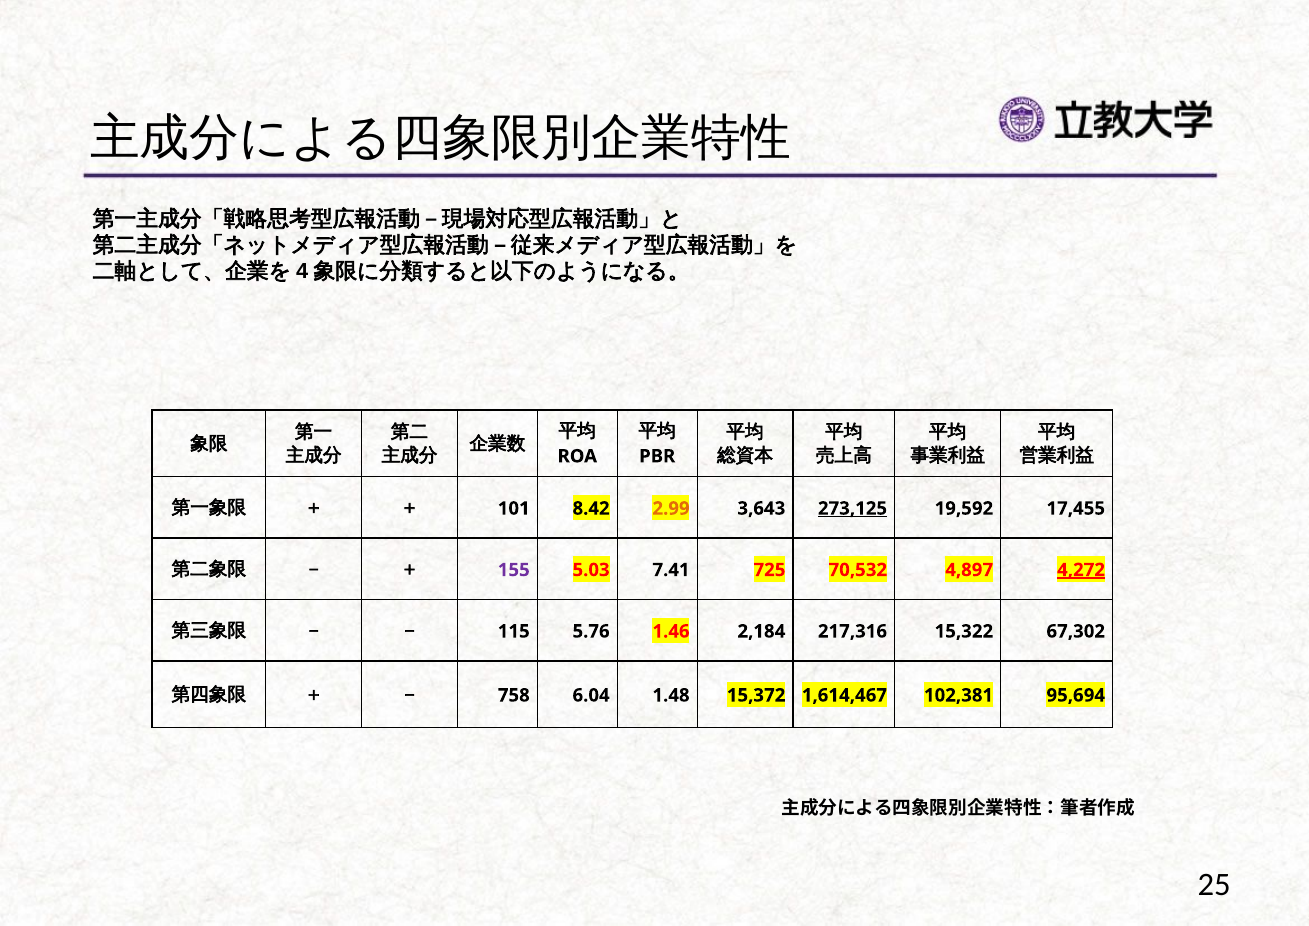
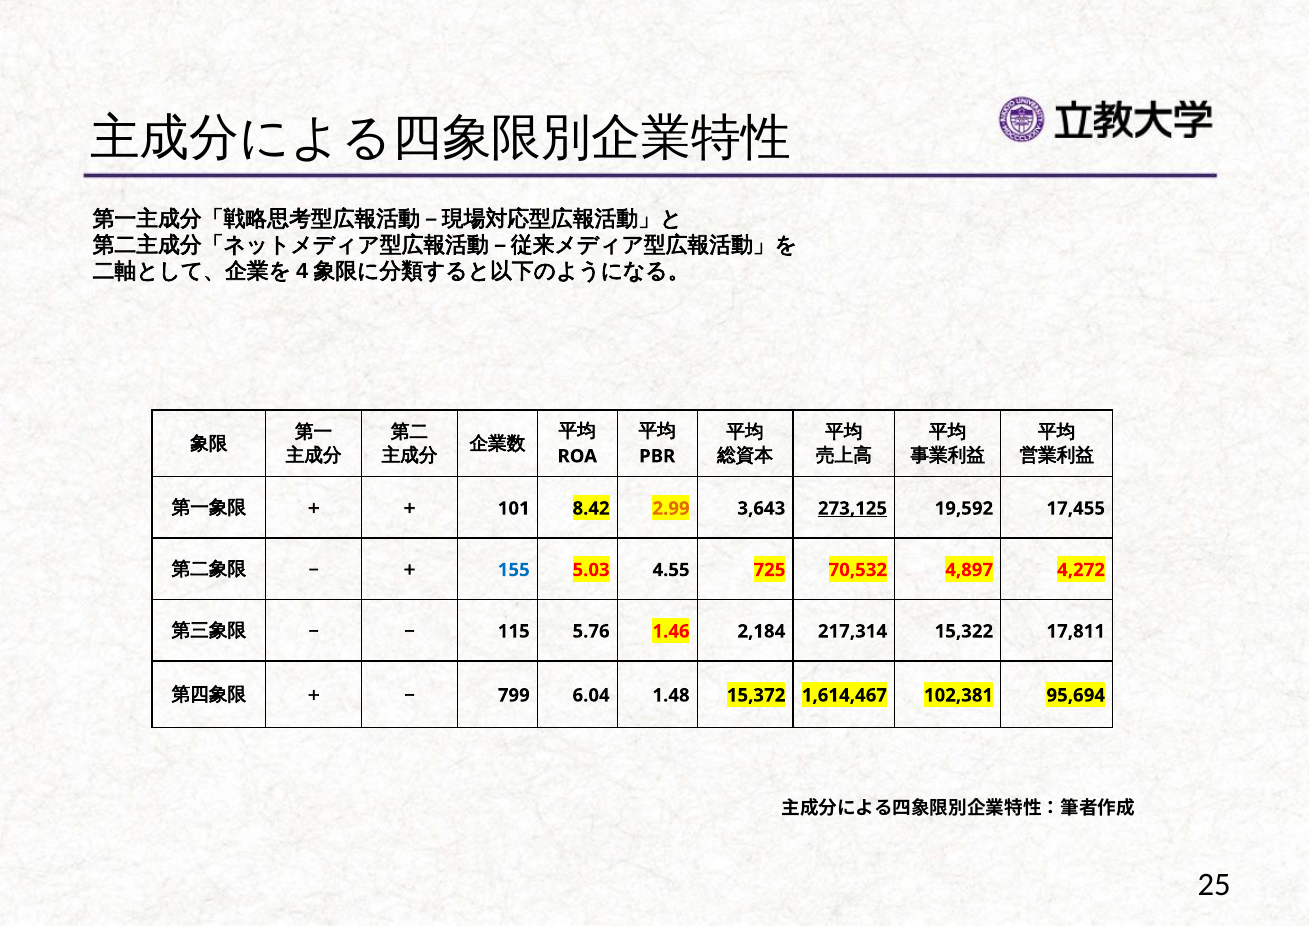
155 colour: purple -> blue
7.41: 7.41 -> 4.55
4,272 underline: present -> none
217,316: 217,316 -> 217,314
67,302: 67,302 -> 17,811
758: 758 -> 799
